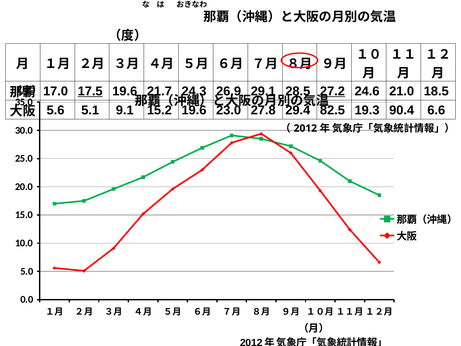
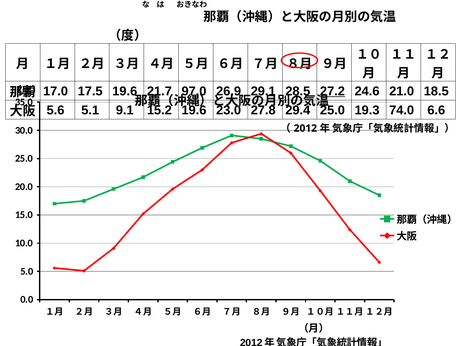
17.5 underline: present -> none
24.3: 24.3 -> 97.0
82.5 at (332, 110): 82.5 -> 25.0
90.4: 90.4 -> 74.0
